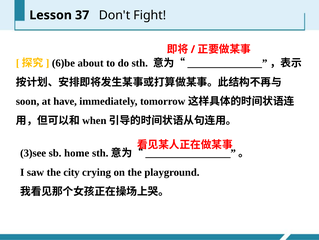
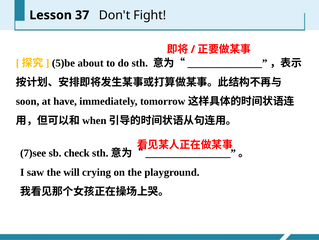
6)be: 6)be -> 5)be
3)see: 3)see -> 7)see
home: home -> check
city: city -> will
